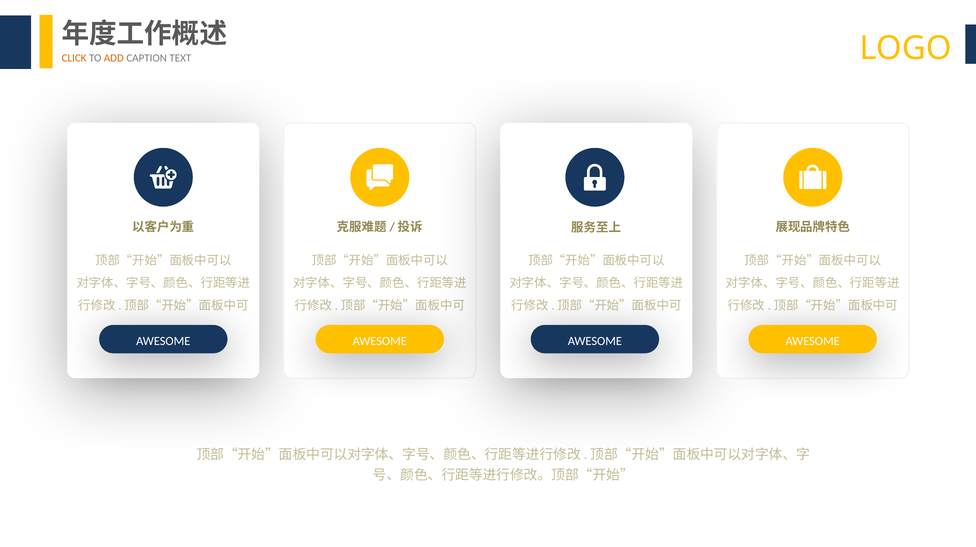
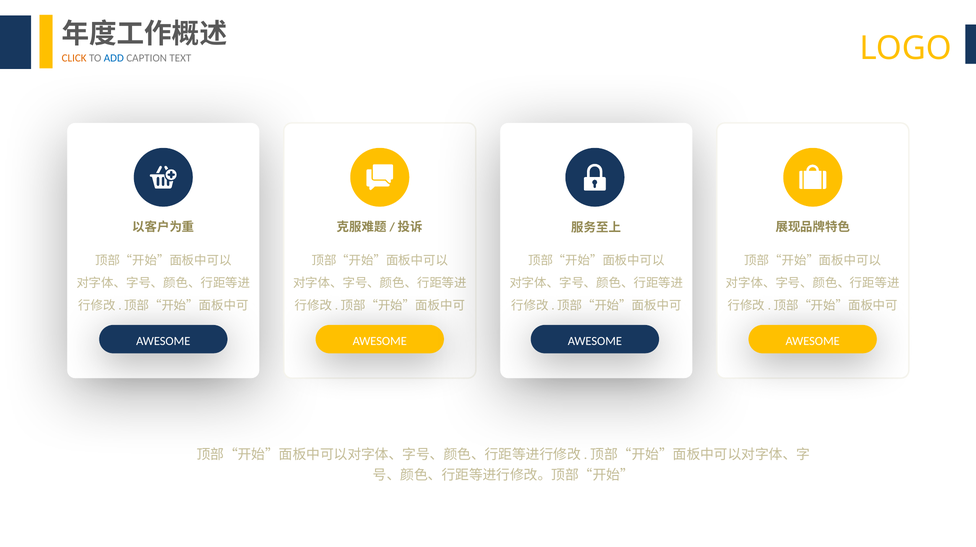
ADD colour: orange -> blue
